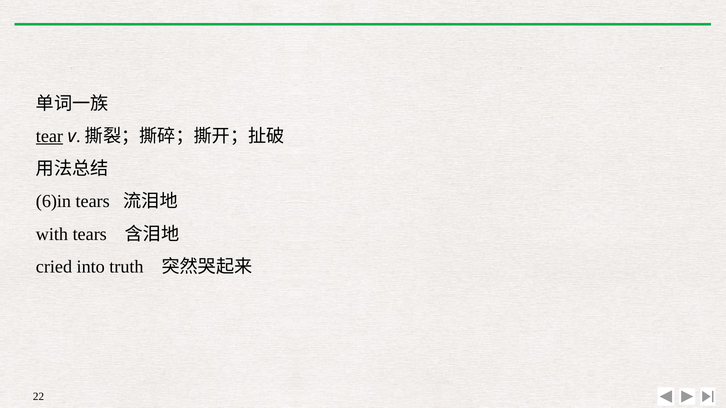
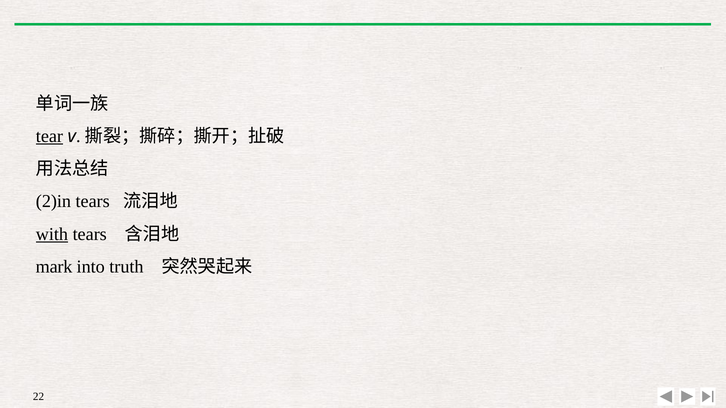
6)in: 6)in -> 2)in
with underline: none -> present
cried: cried -> mark
